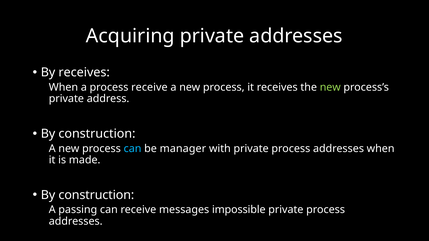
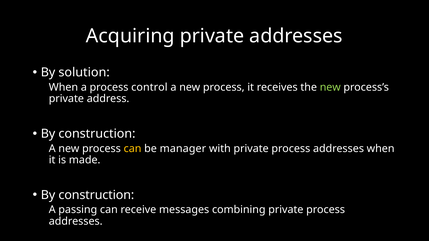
By receives: receives -> solution
process receive: receive -> control
can at (133, 149) colour: light blue -> yellow
impossible: impossible -> combining
